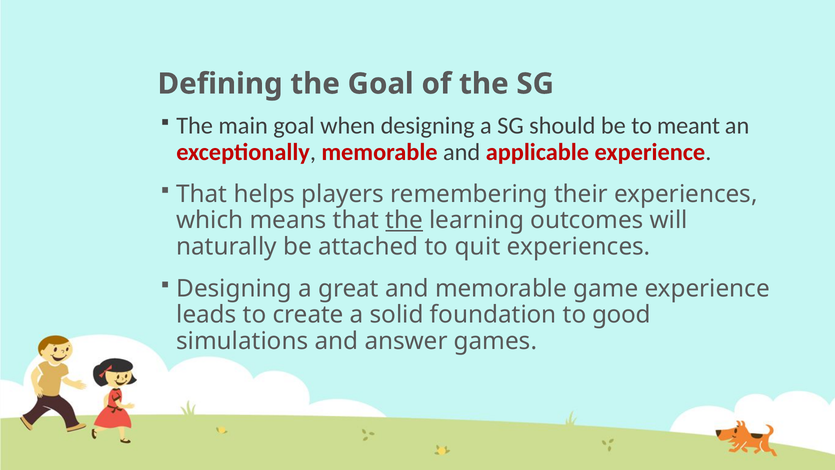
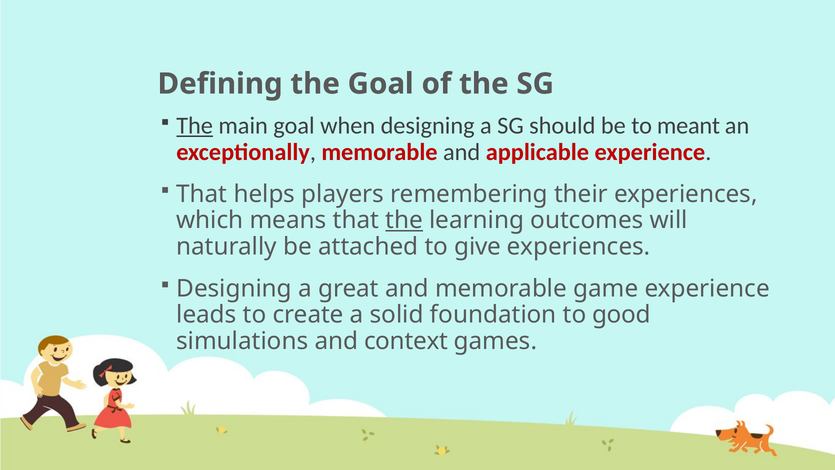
The at (195, 126) underline: none -> present
quit: quit -> give
answer: answer -> context
